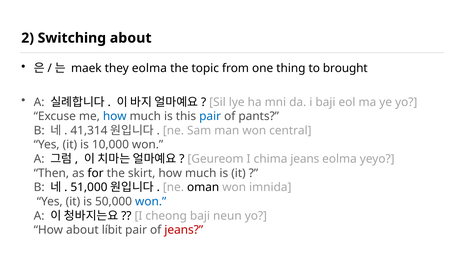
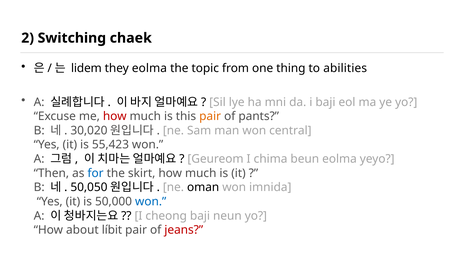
Switching about: about -> chaek
maek: maek -> lidem
brought: brought -> abilities
how at (115, 116) colour: blue -> red
pair at (210, 116) colour: blue -> orange
41,314: 41,314 -> 30,020
10,000: 10,000 -> 55,423
chima jeans: jeans -> beun
for colour: black -> blue
51,000: 51,000 -> 50,050
